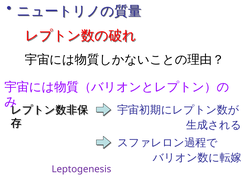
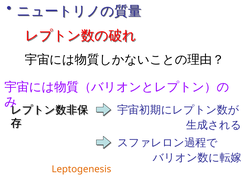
Leptogenesis colour: purple -> orange
